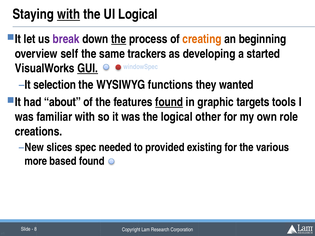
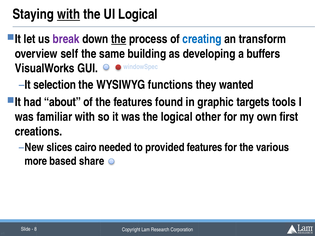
creating colour: orange -> blue
beginning: beginning -> transform
trackers: trackers -> building
started: started -> buffers
GUI underline: present -> none
found at (169, 102) underline: present -> none
role: role -> first
spec: spec -> cairo
provided existing: existing -> features
based found: found -> share
